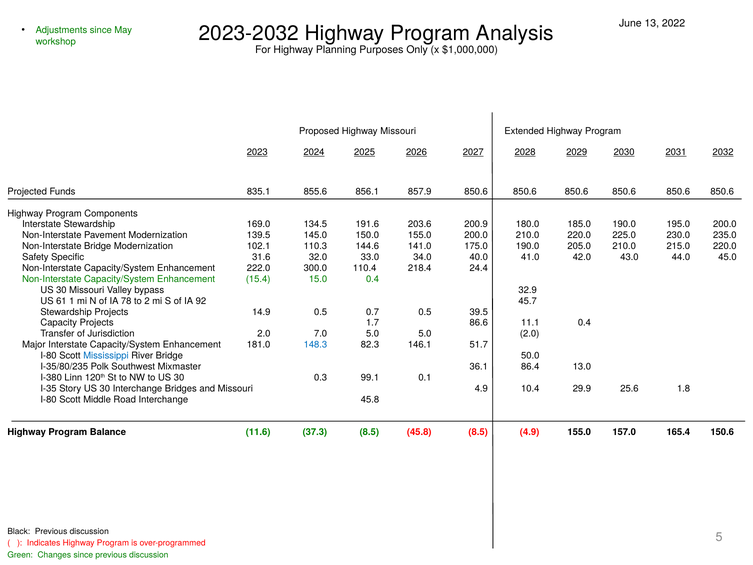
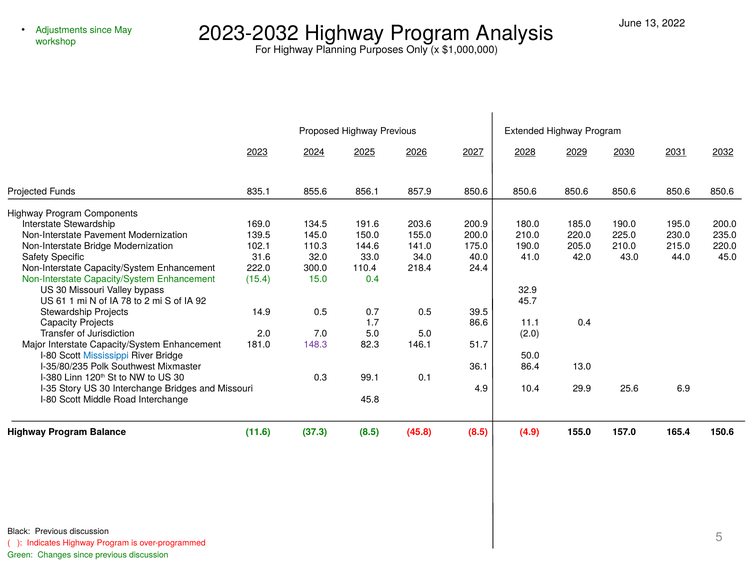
Highway Missouri: Missouri -> Previous
148.3 colour: blue -> purple
1.8: 1.8 -> 6.9
